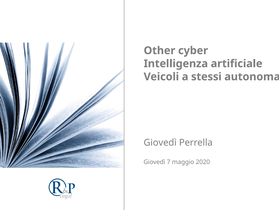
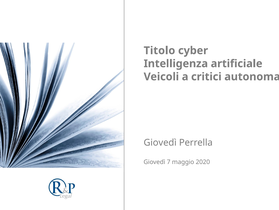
Other: Other -> Titolo
stessi: stessi -> critici
